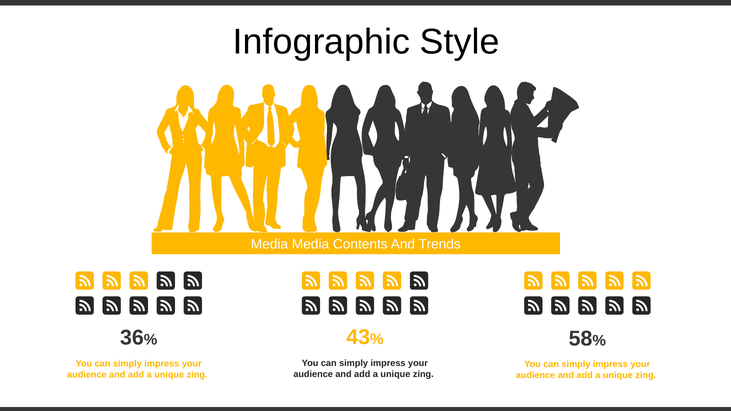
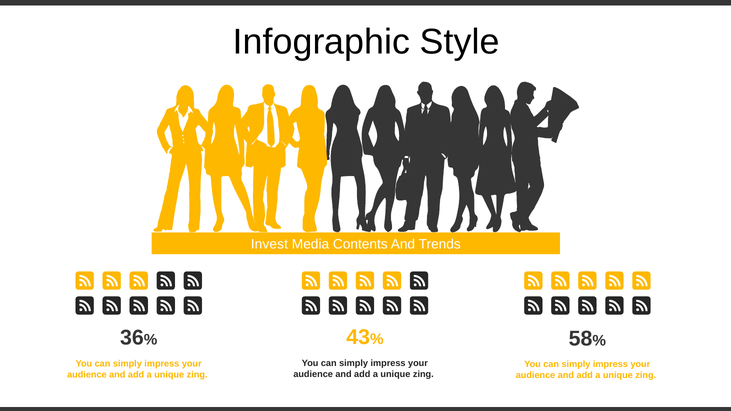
Media at (269, 244): Media -> Invest
